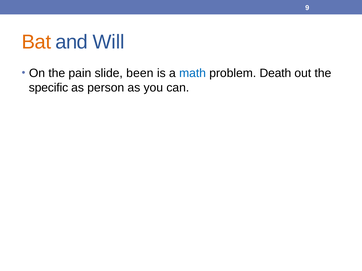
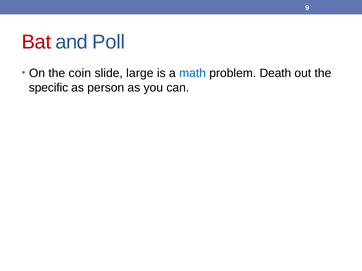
Bat colour: orange -> red
Will: Will -> Poll
pain: pain -> coin
been: been -> large
